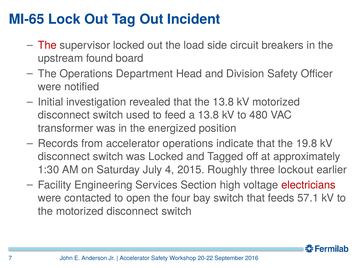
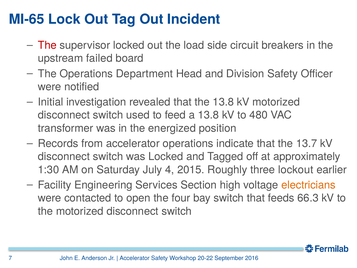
found: found -> failed
19.8: 19.8 -> 13.7
electricians colour: red -> orange
57.1: 57.1 -> 66.3
